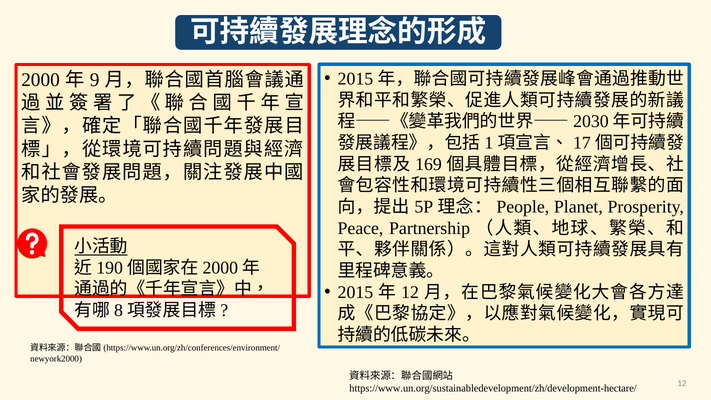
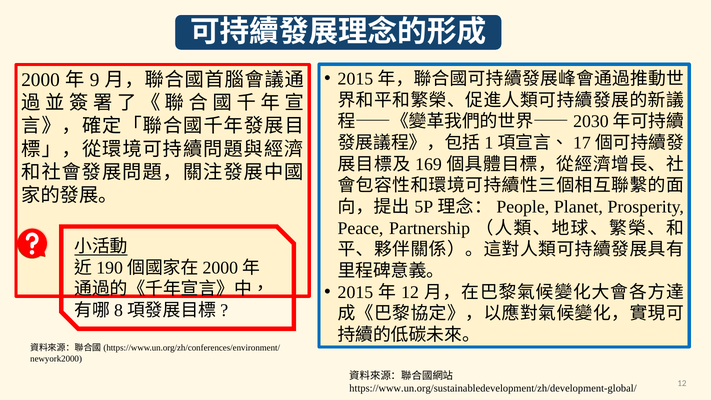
https://www.un.org/sustainabledevelopment/zh/development-hectare/: https://www.un.org/sustainabledevelopment/zh/development-hectare/ -> https://www.un.org/sustainabledevelopment/zh/development-global/
